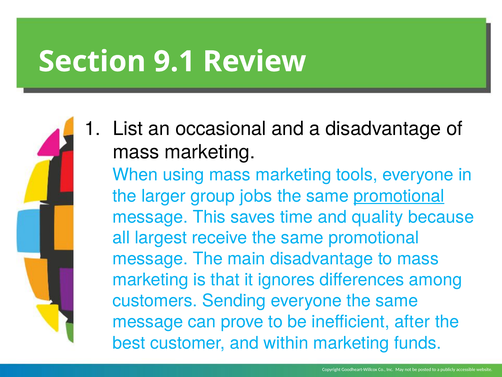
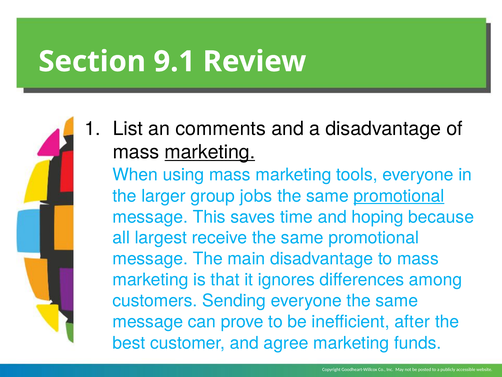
occasional: occasional -> comments
marketing at (210, 152) underline: none -> present
quality: quality -> hoping
within: within -> agree
